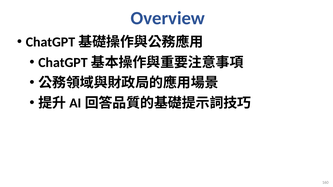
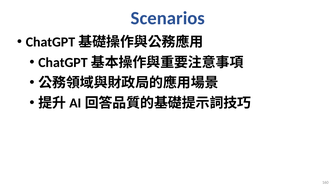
Overview: Overview -> Scenarios
